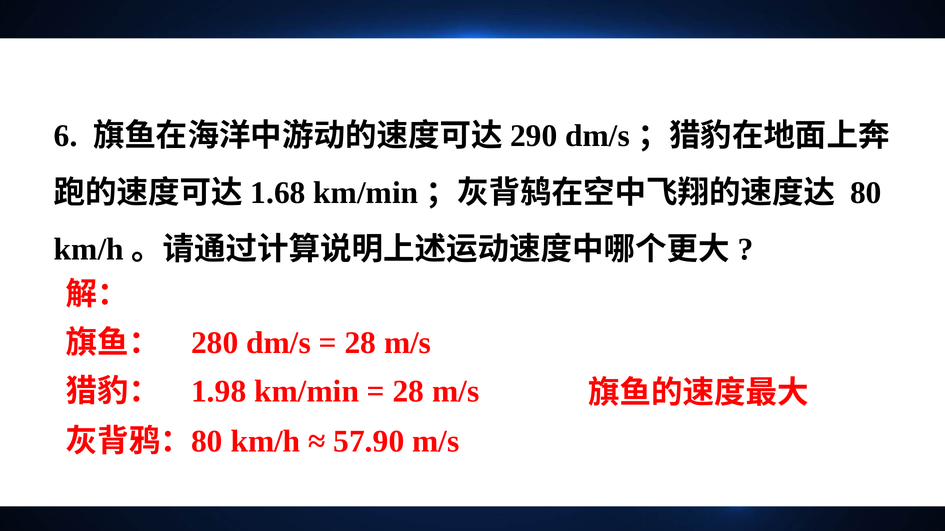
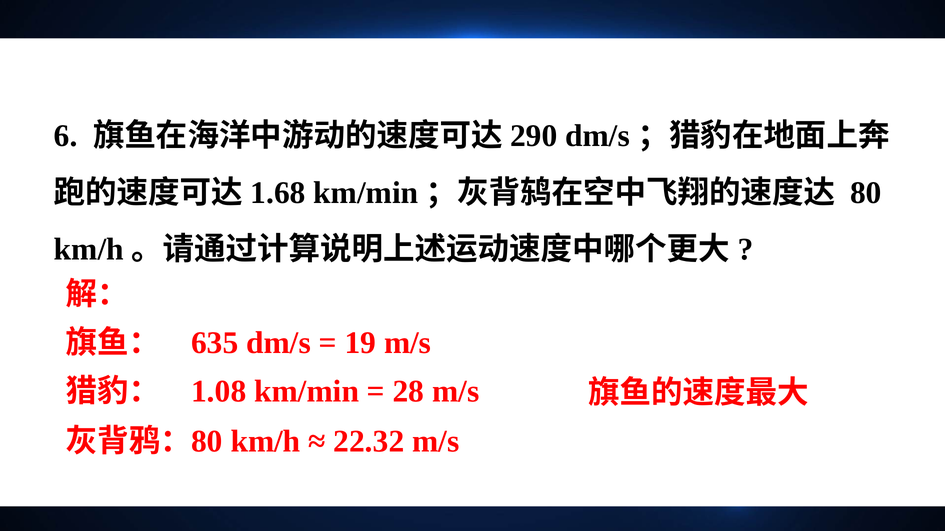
280: 280 -> 635
28 at (360, 343): 28 -> 19
1.98: 1.98 -> 1.08
57.90: 57.90 -> 22.32
